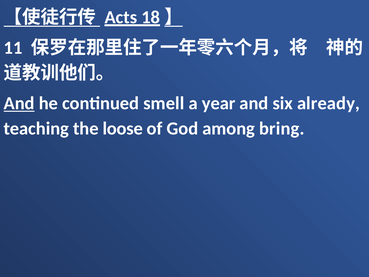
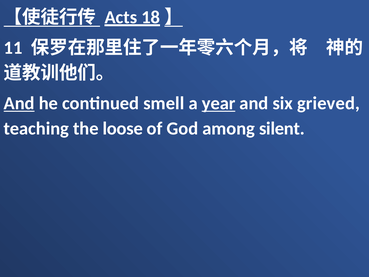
year underline: none -> present
already: already -> grieved
bring: bring -> silent
